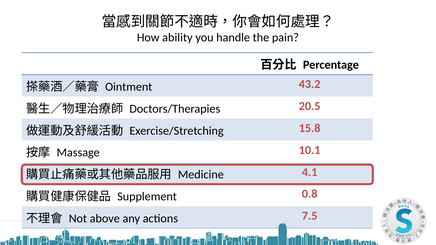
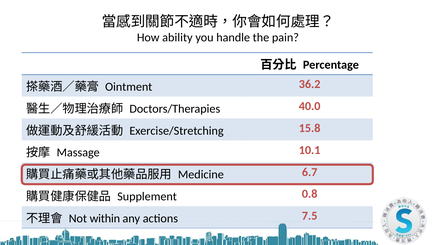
43.2: 43.2 -> 36.2
20.5: 20.5 -> 40.0
4.1: 4.1 -> 6.7
above: above -> within
